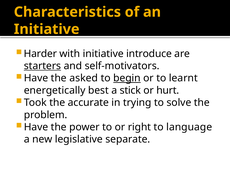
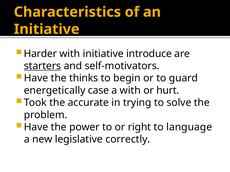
asked: asked -> thinks
begin underline: present -> none
learnt: learnt -> guard
best: best -> case
a stick: stick -> with
separate: separate -> correctly
